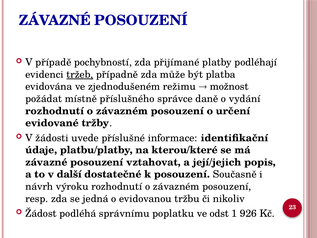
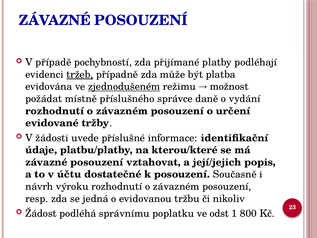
zjednodušeném underline: none -> present
další: další -> účtu
926: 926 -> 800
